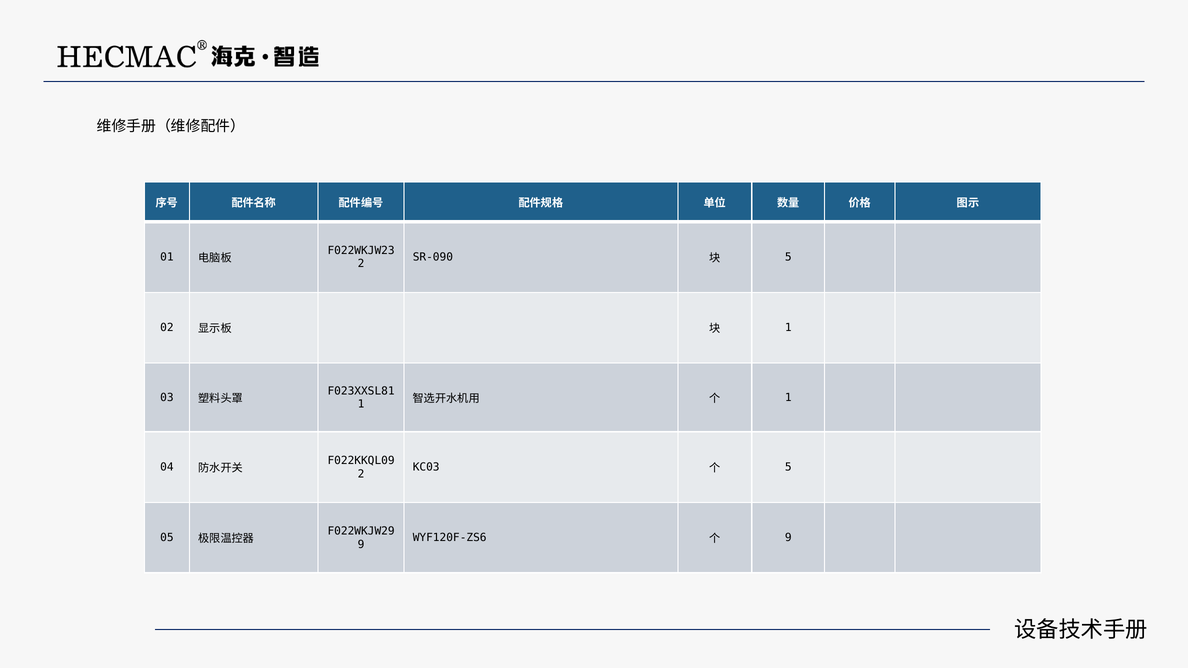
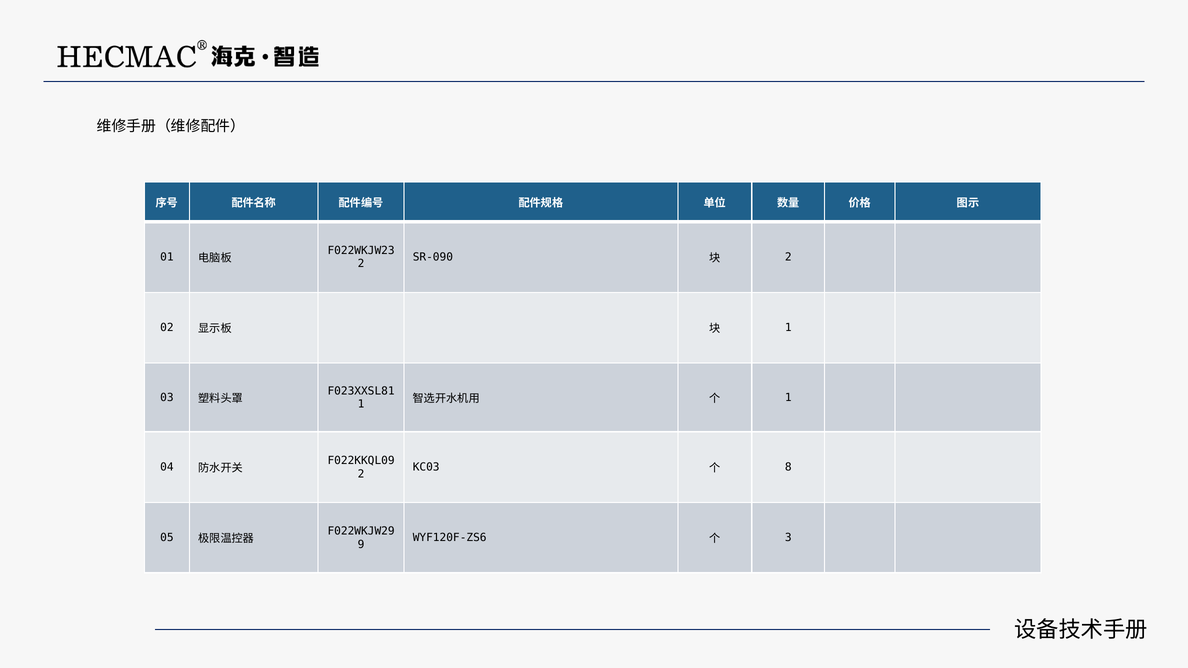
5 at (788, 257): 5 -> 2
5 at (788, 467): 5 -> 8
9 at (788, 538): 9 -> 3
